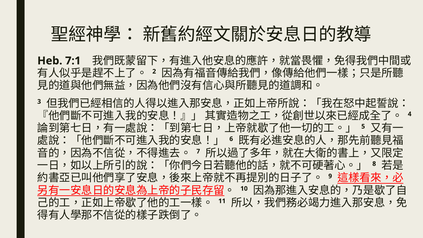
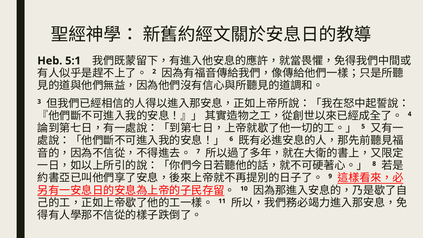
7:1: 7:1 -> 5:1
